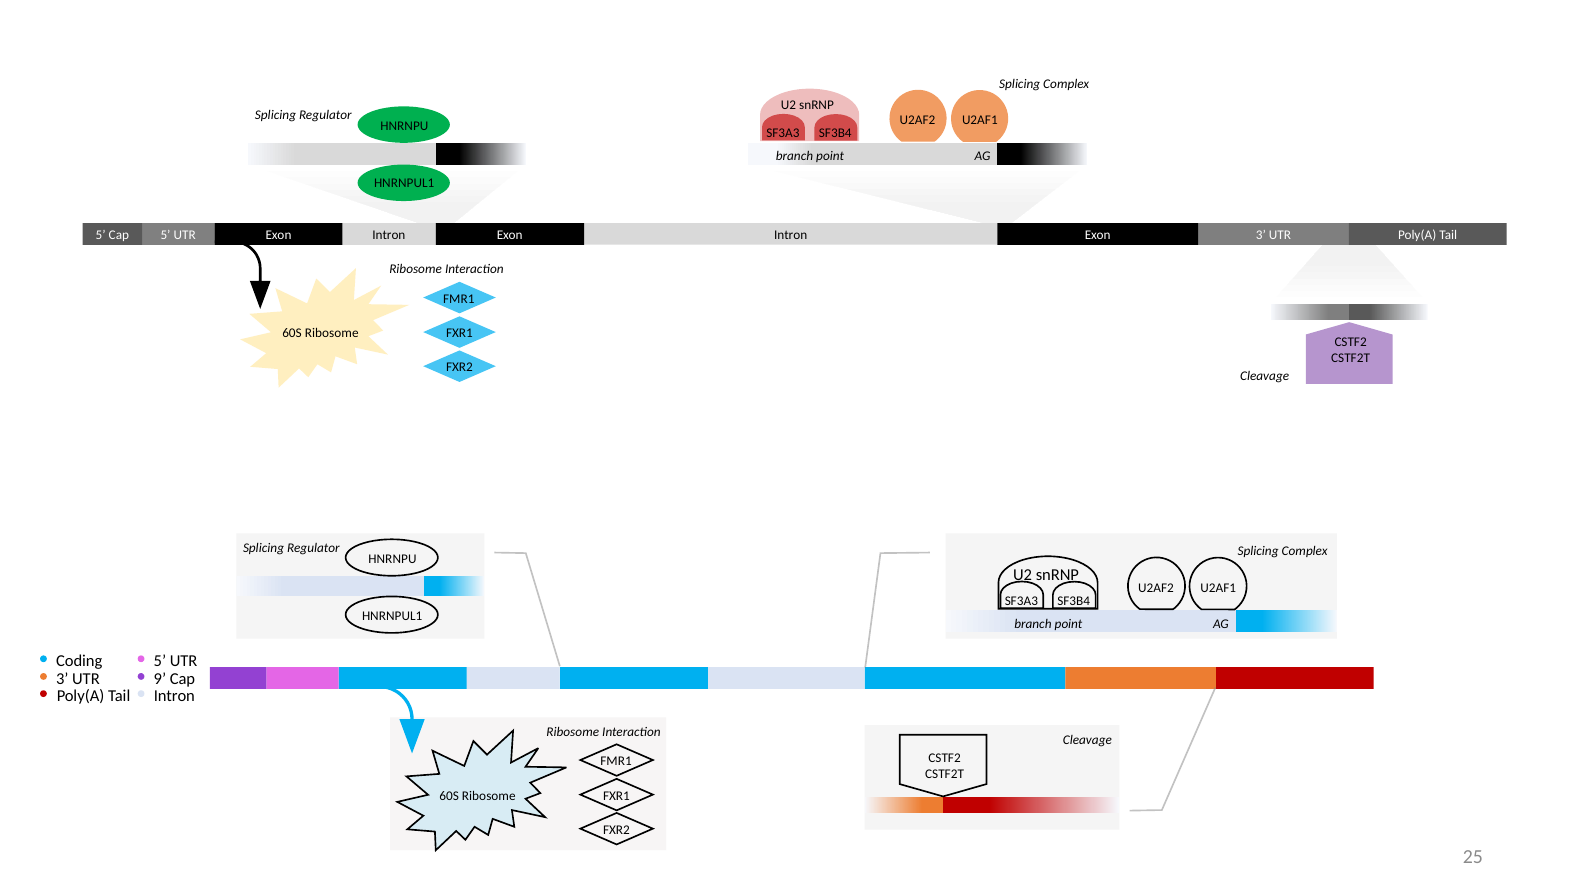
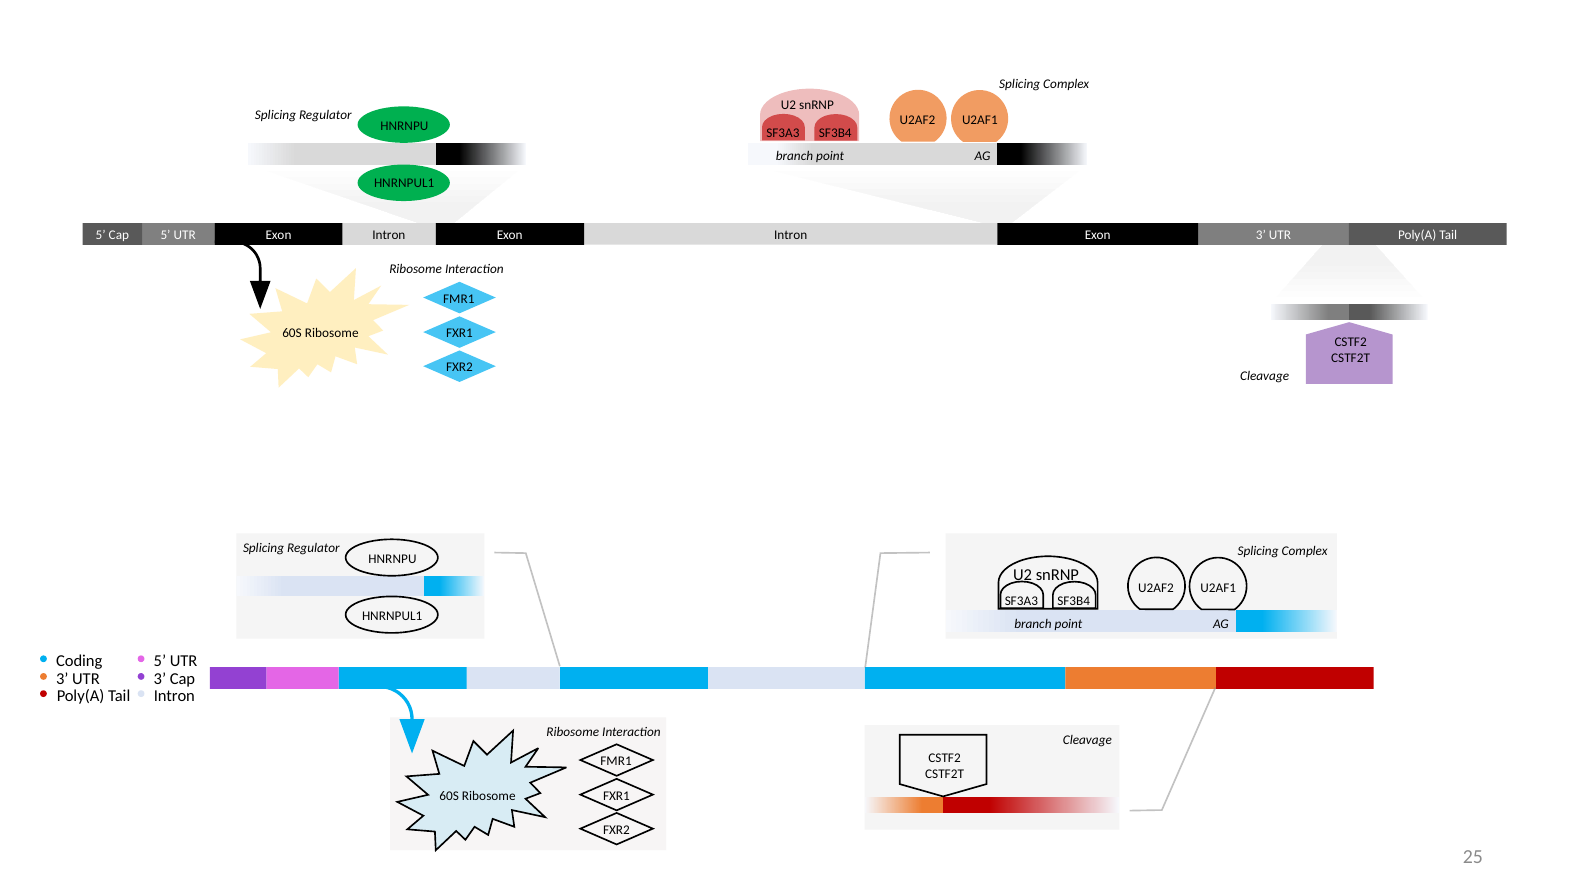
9 at (160, 679): 9 -> 3
